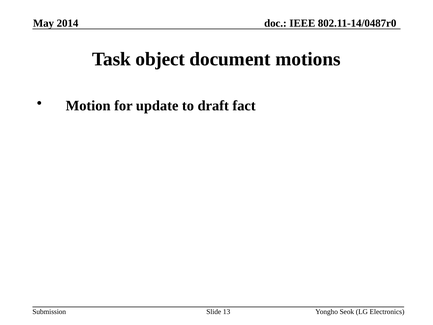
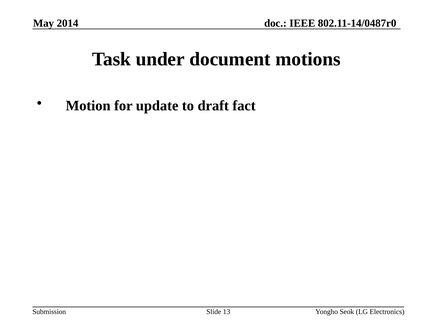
object: object -> under
